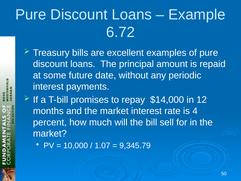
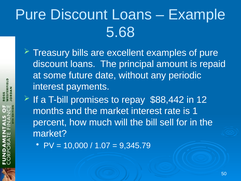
6.72: 6.72 -> 5.68
$14,000: $14,000 -> $88,442
4: 4 -> 1
